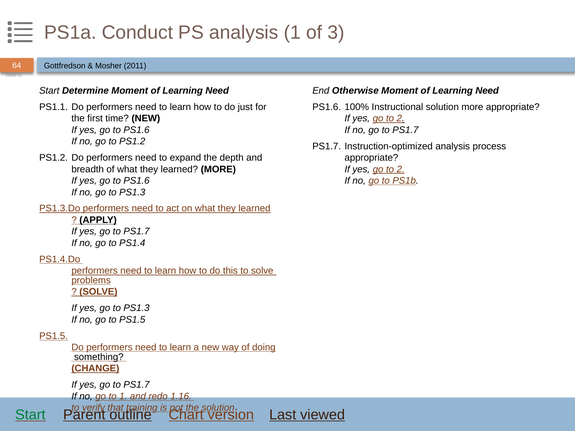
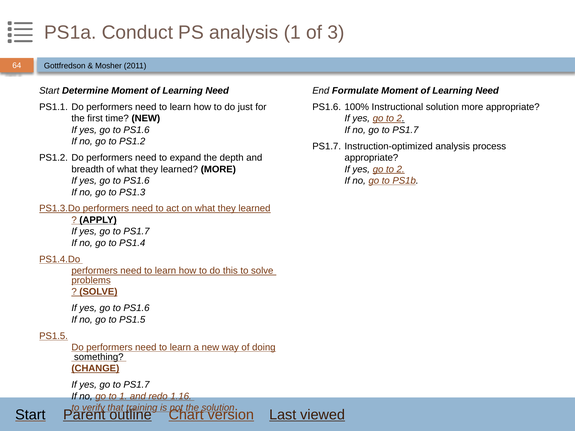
Otherwise: Otherwise -> Formulate
PS1.3 at (136, 308): PS1.3 -> PS1.6
Start at (30, 415) colour: green -> black
